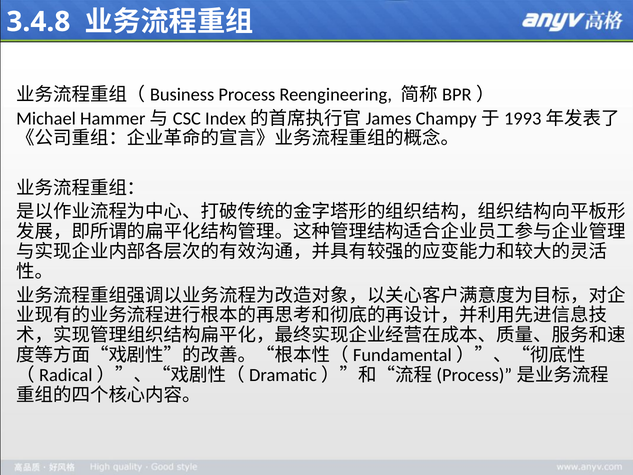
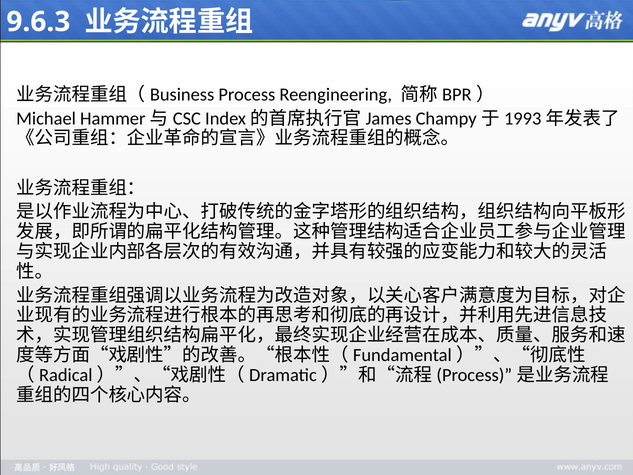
3.4.8: 3.4.8 -> 9.6.3
